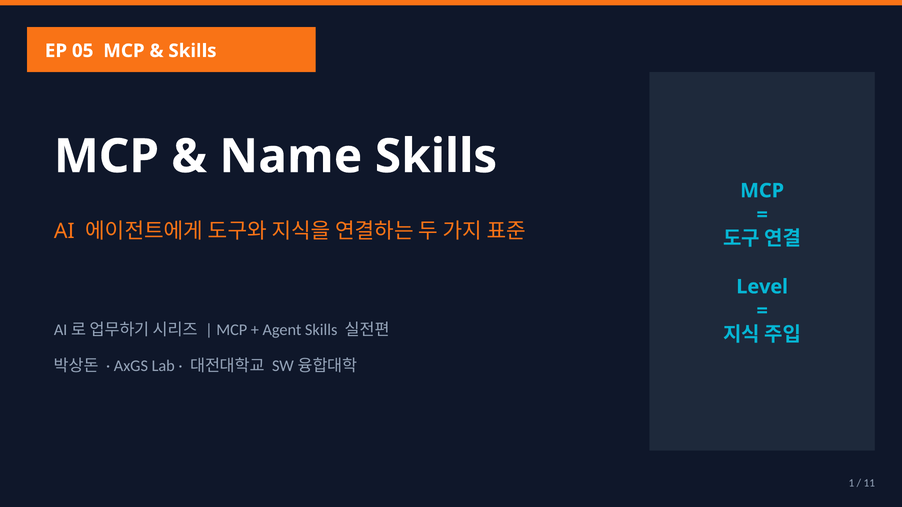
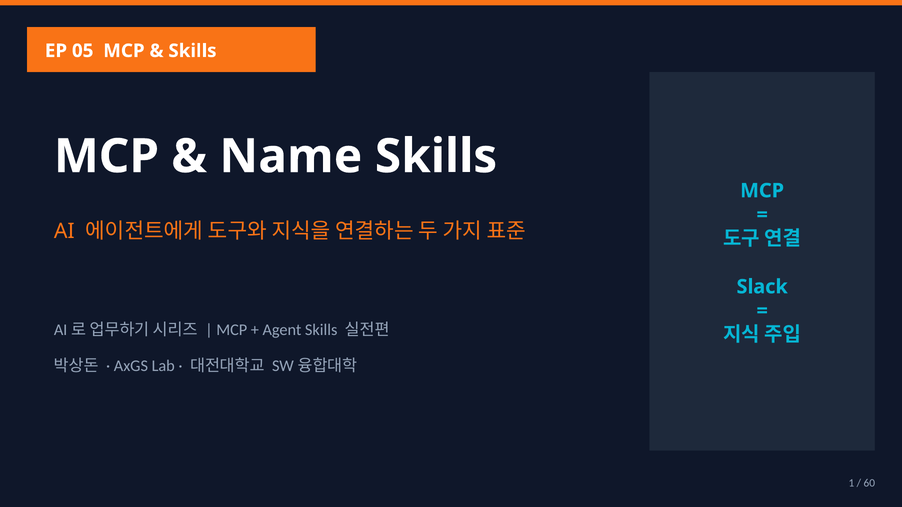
Level: Level -> Slack
11: 11 -> 60
